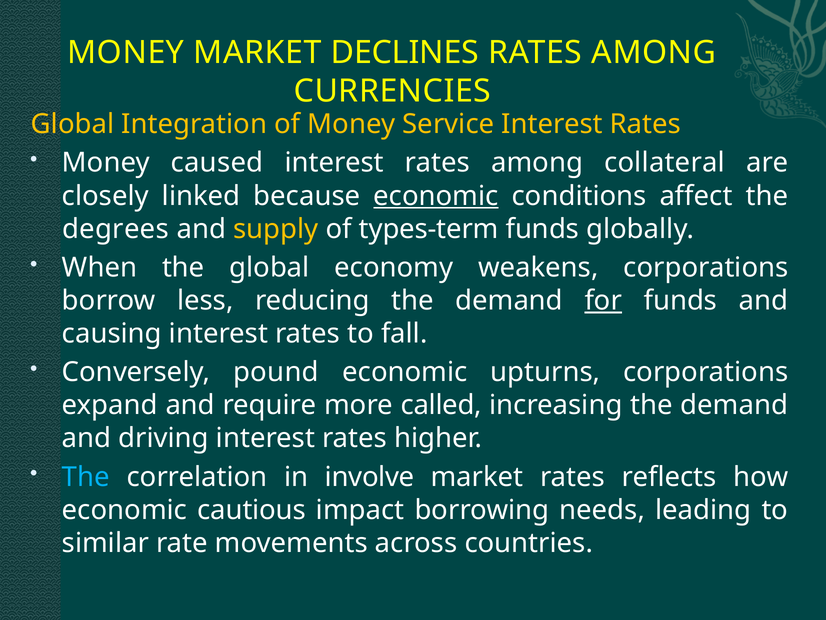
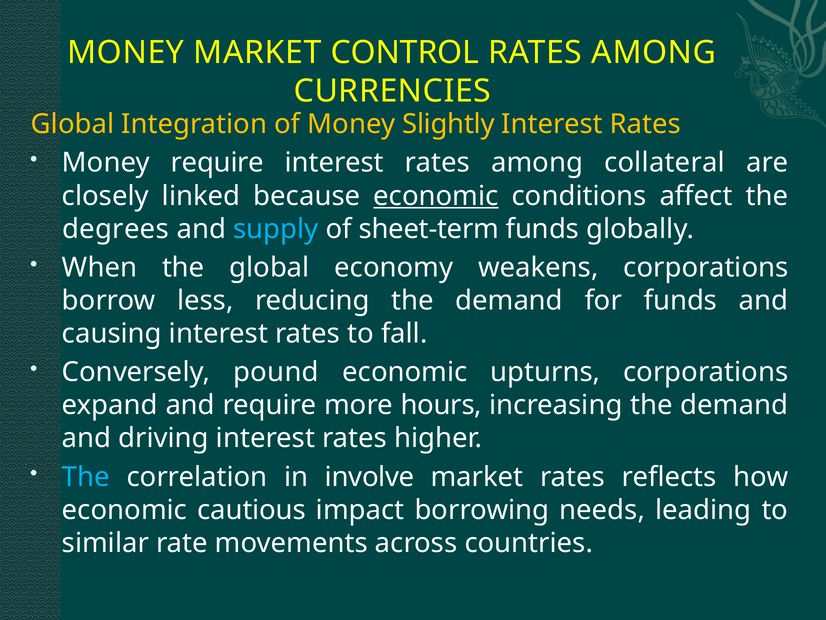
DECLINES: DECLINES -> CONTROL
Service: Service -> Slightly
Money caused: caused -> require
supply colour: yellow -> light blue
types-term: types-term -> sheet-term
for underline: present -> none
called: called -> hours
